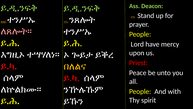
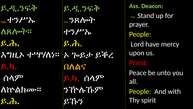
ለጸሎት። colour: pink -> light green
